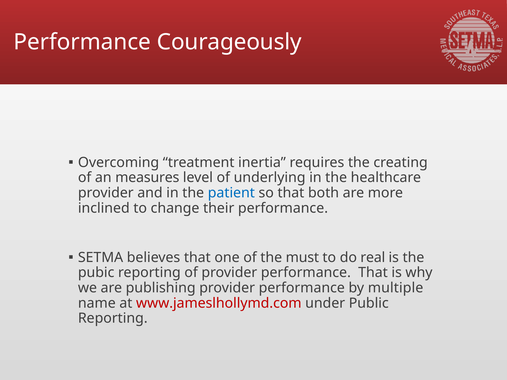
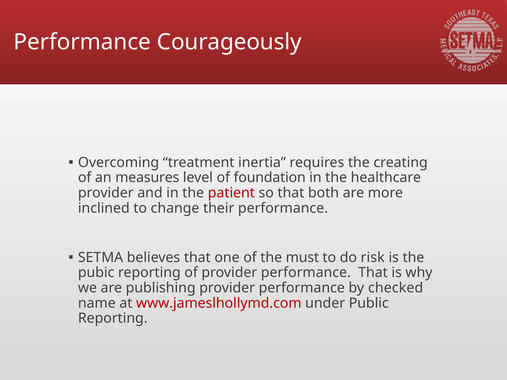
underlying: underlying -> foundation
patient colour: blue -> red
real: real -> risk
multiple: multiple -> checked
